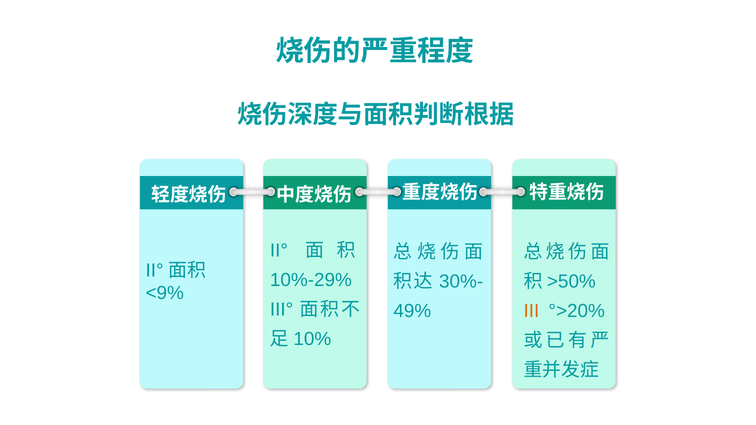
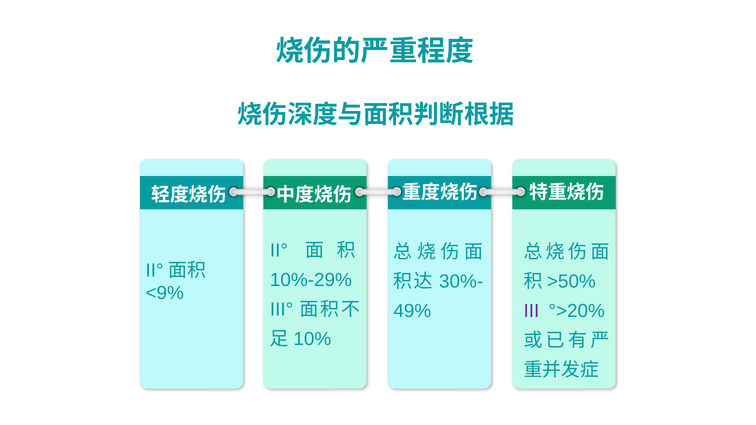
III colour: orange -> purple
